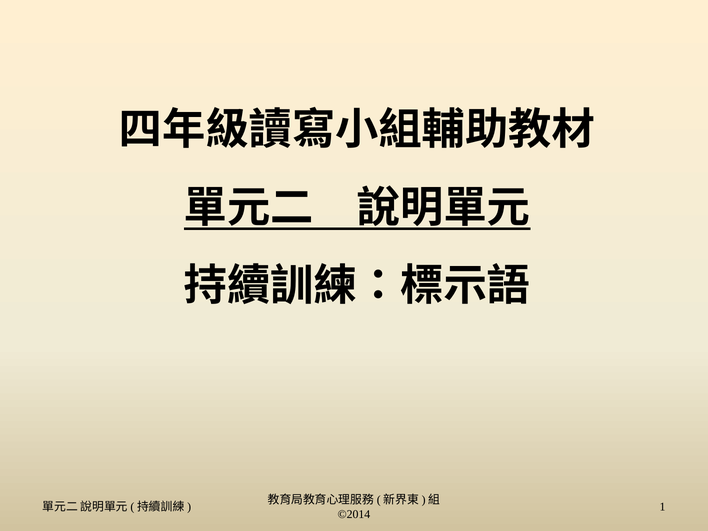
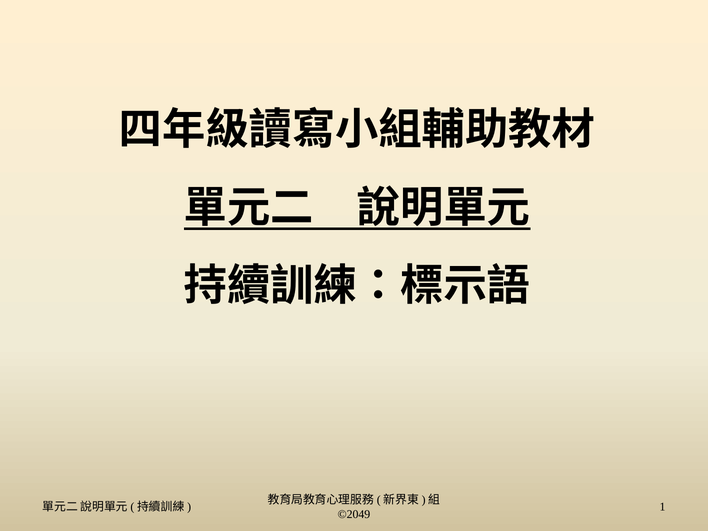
©2014: ©2014 -> ©2049
